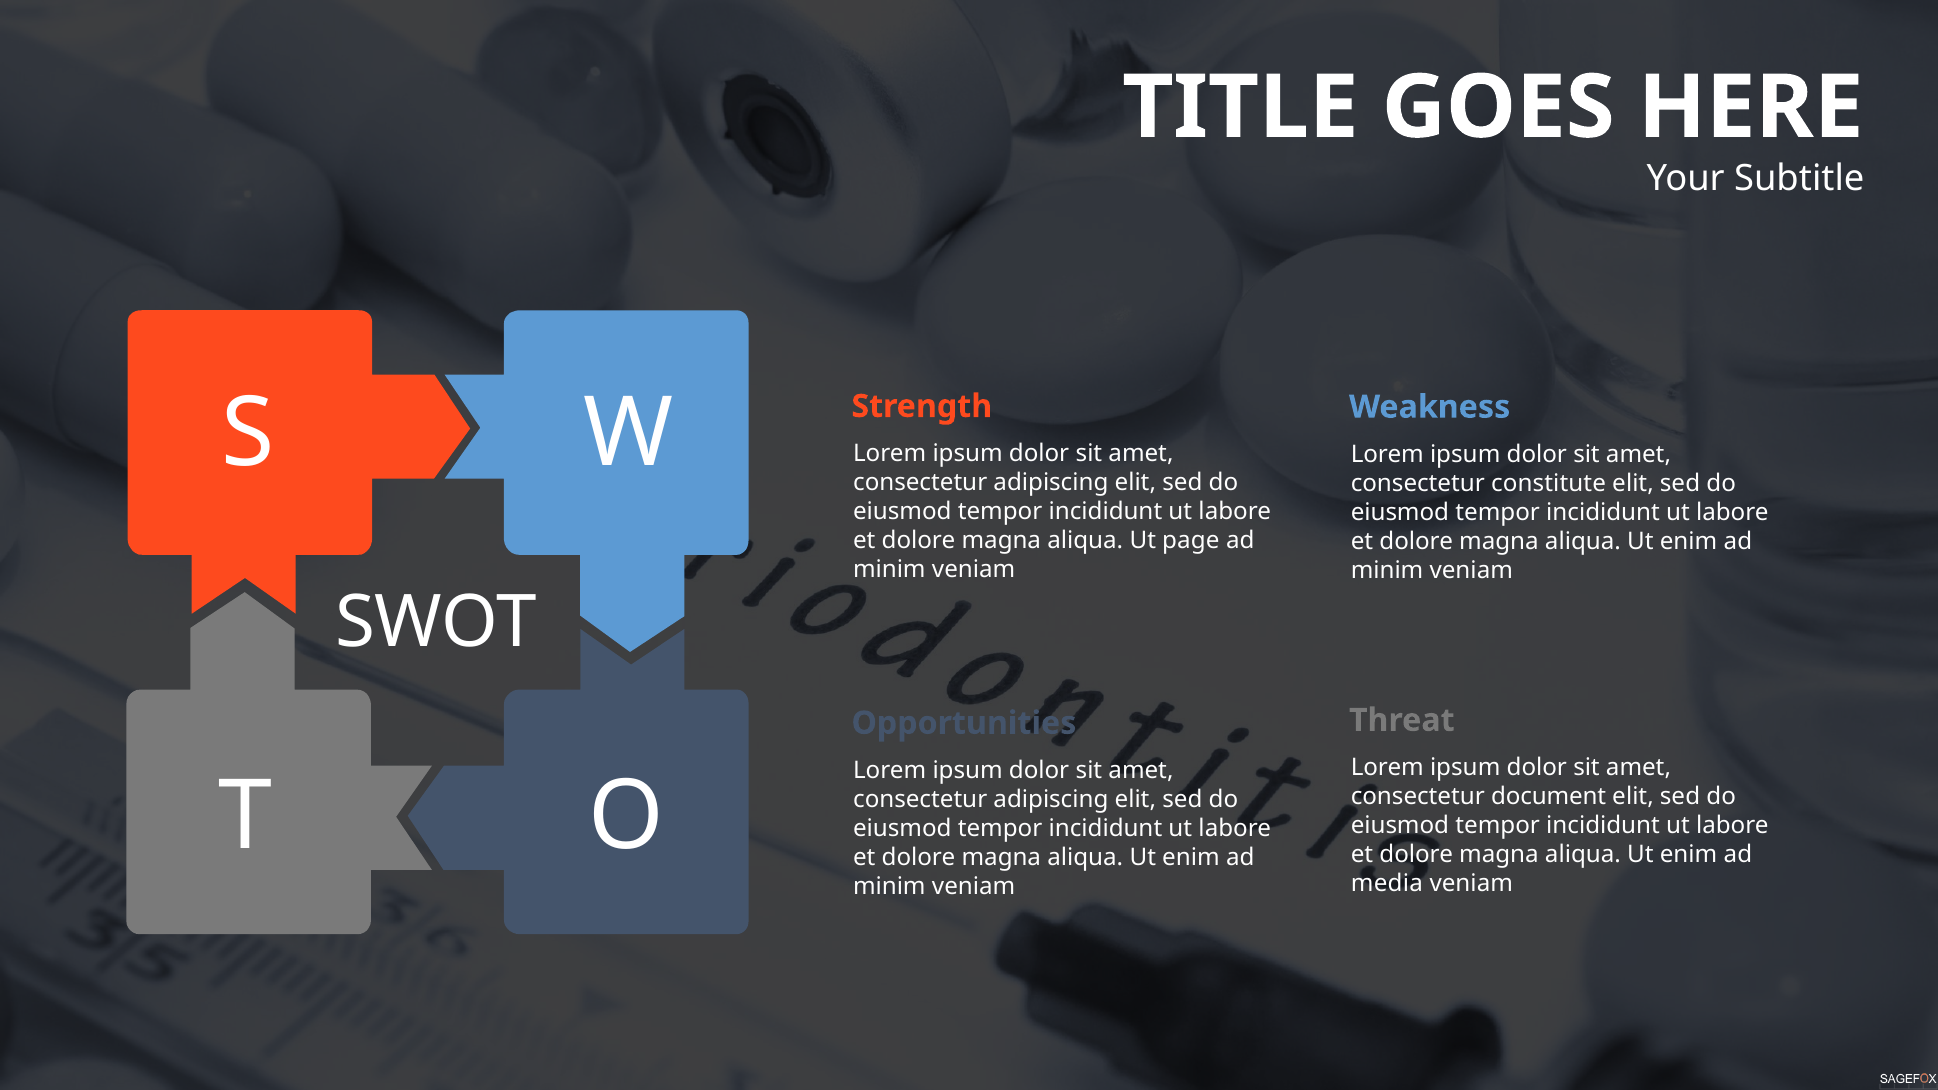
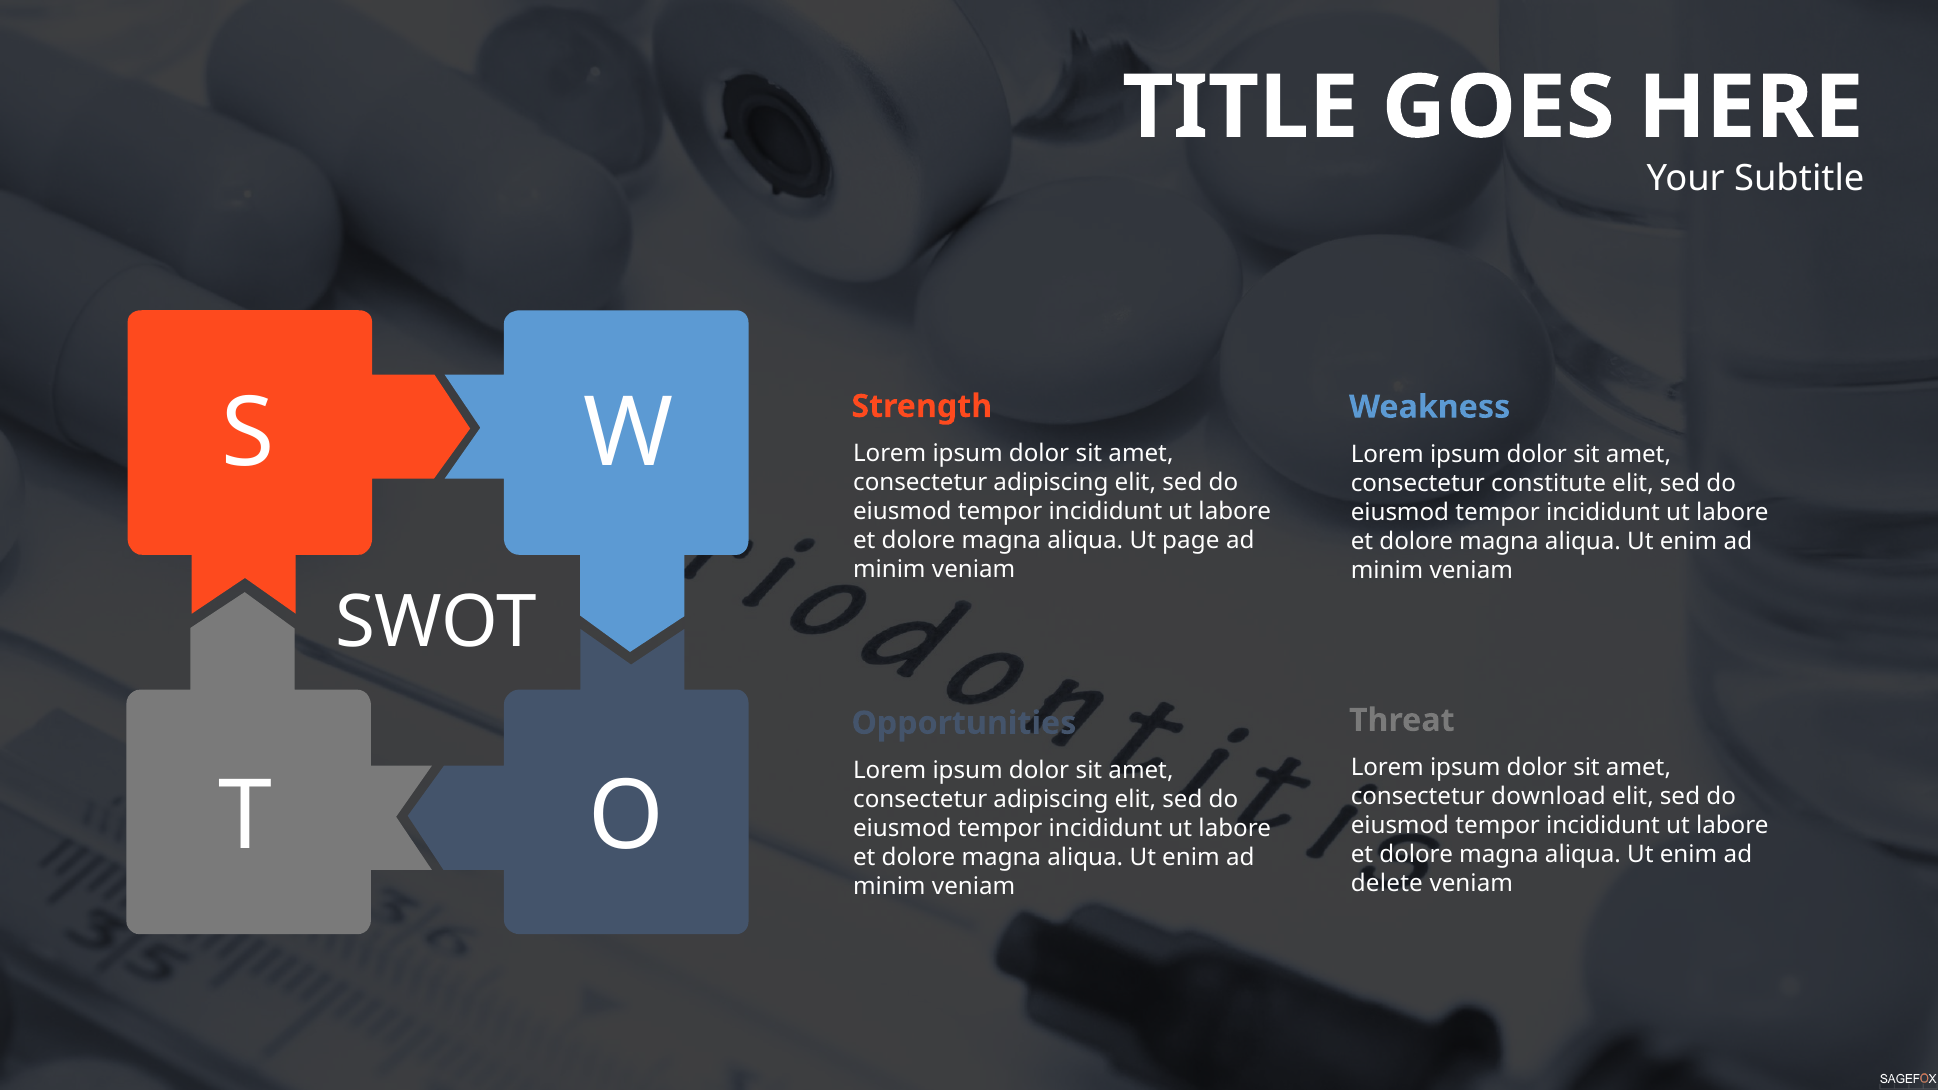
document: document -> download
media: media -> delete
